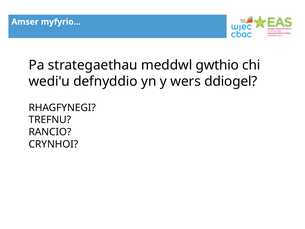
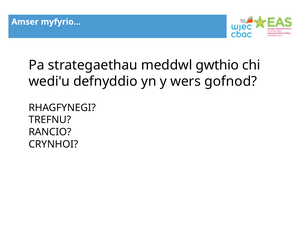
ddiogel: ddiogel -> gofnod
